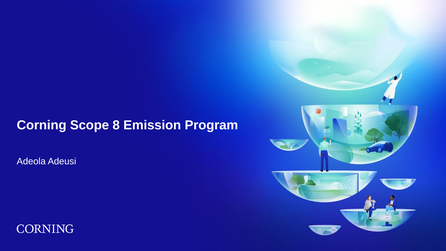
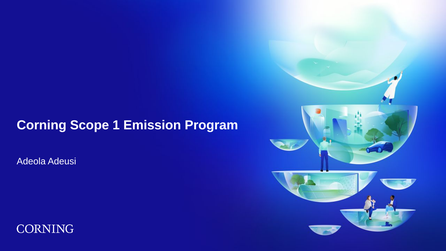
8: 8 -> 1
